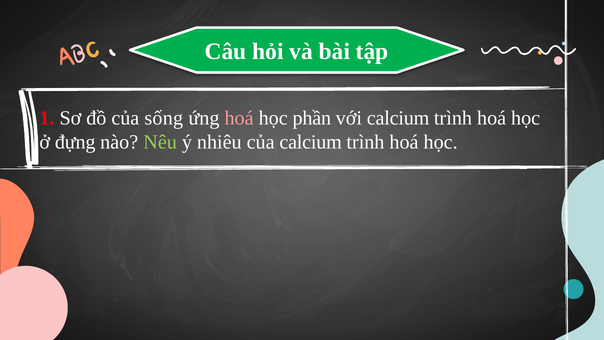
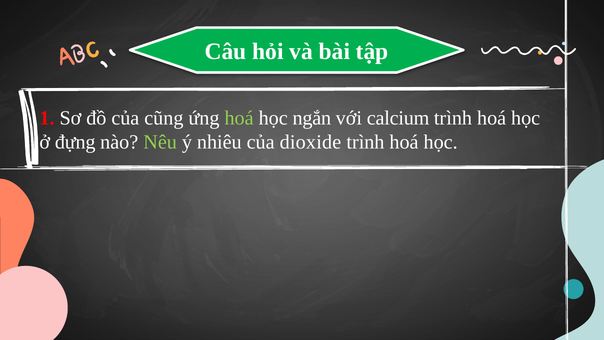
sống: sống -> cũng
hoá at (239, 118) colour: pink -> light green
phần: phần -> ngắn
của calcium: calcium -> dioxide
